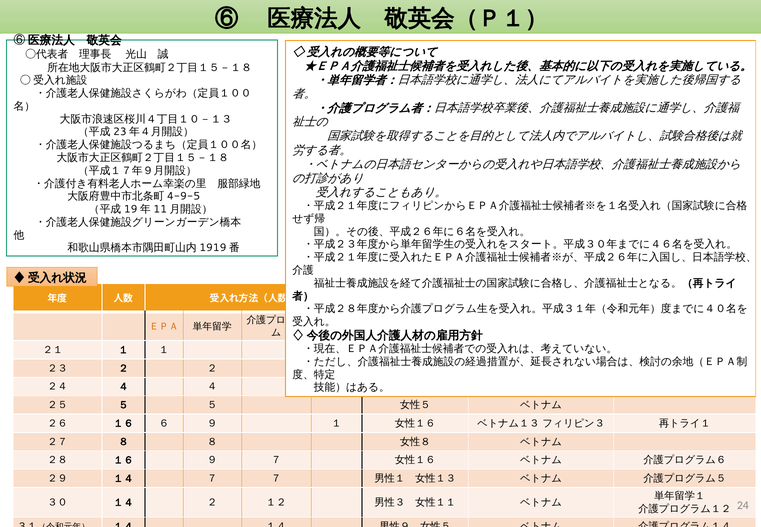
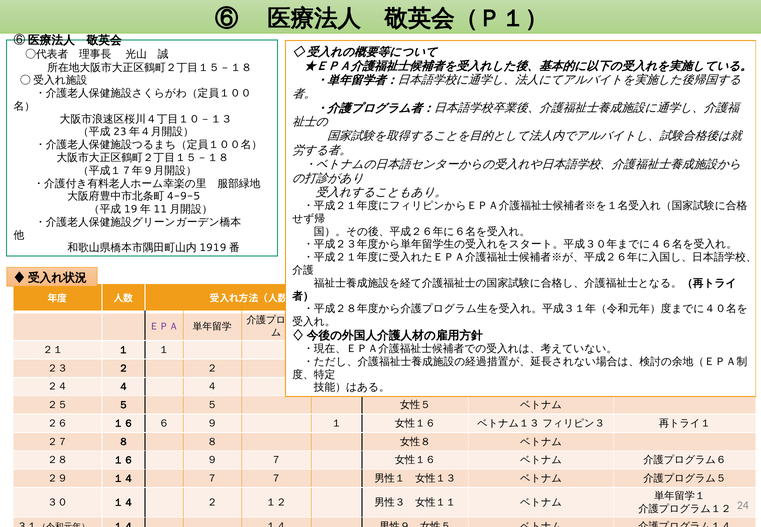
ＥＰＡ colour: orange -> purple
